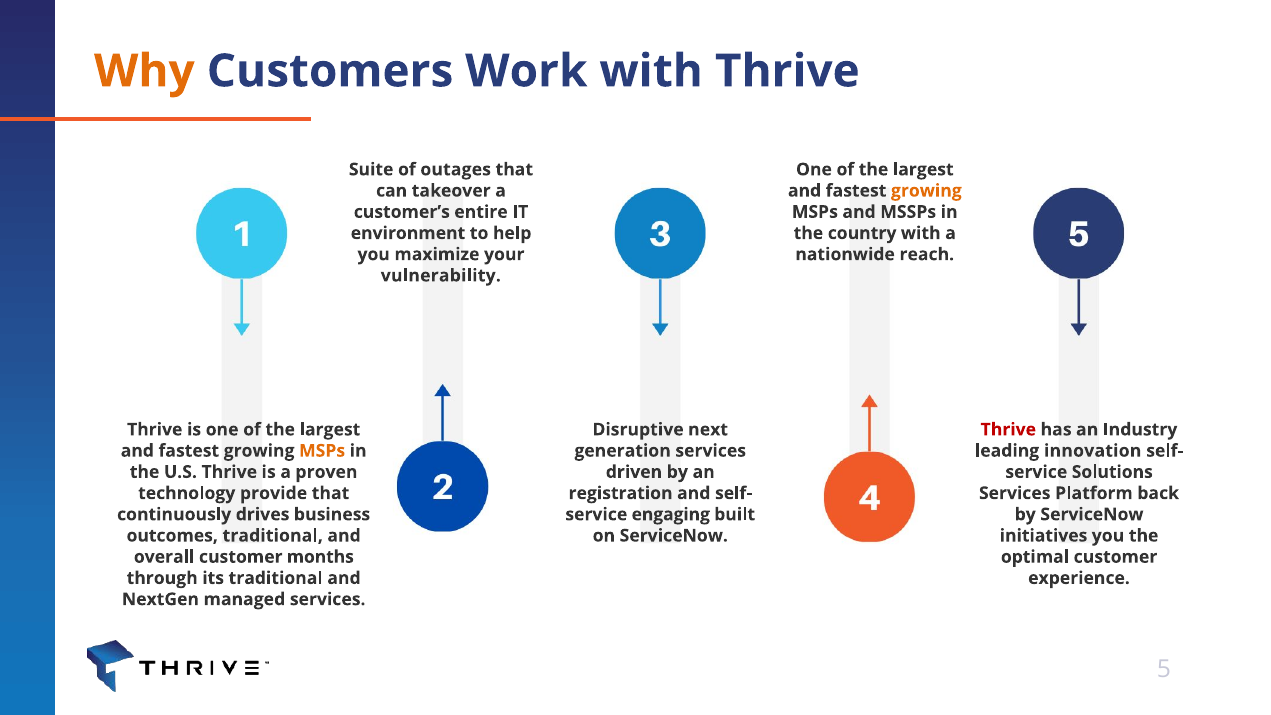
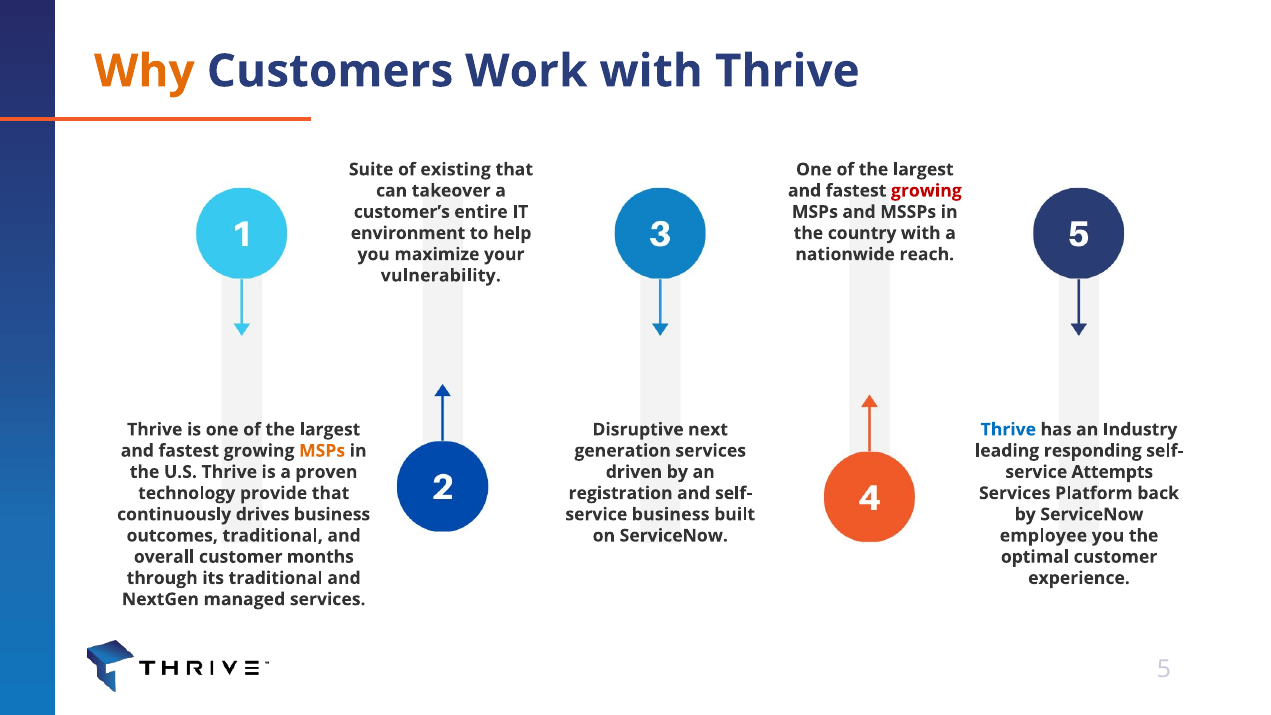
outages: outages -> existing
growing at (926, 191) colour: orange -> red
Thrive at (1008, 430) colour: red -> blue
innovation: innovation -> responding
Solutions: Solutions -> Attempts
engaging at (671, 514): engaging -> business
initiatives: initiatives -> employee
